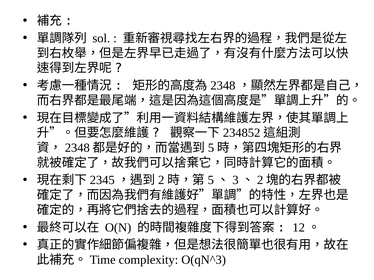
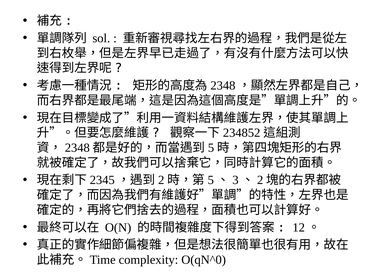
O(qN^3: O(qN^3 -> O(qN^0
